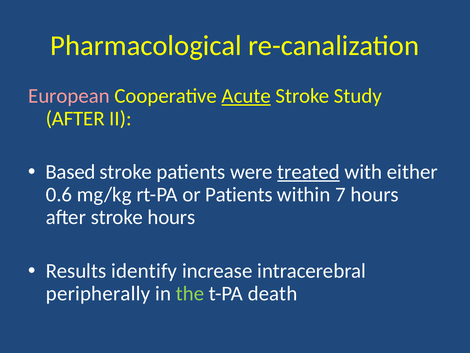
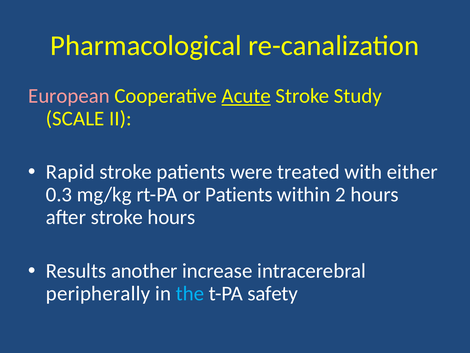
AFTER at (75, 118): AFTER -> SCALE
Based: Based -> Rapid
treated underline: present -> none
0.6: 0.6 -> 0.3
7: 7 -> 2
identify: identify -> another
the colour: light green -> light blue
death: death -> safety
